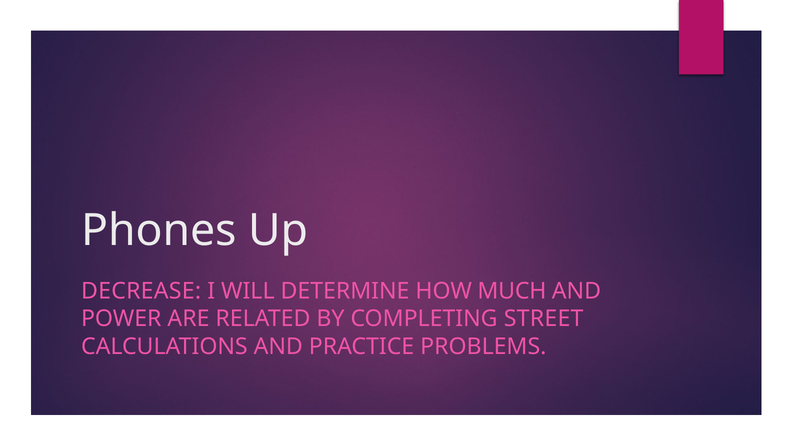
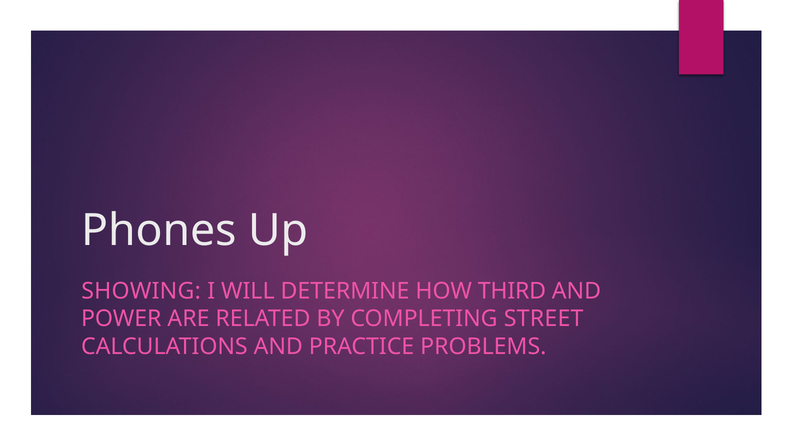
DECREASE: DECREASE -> SHOWING
MUCH: MUCH -> THIRD
